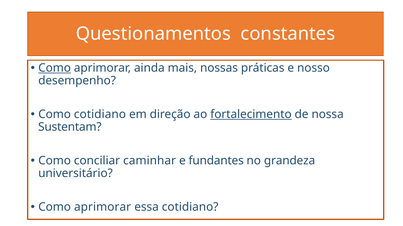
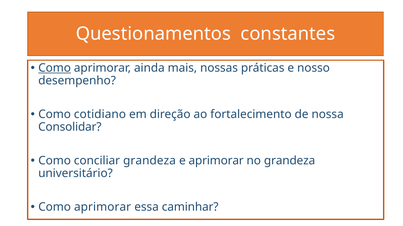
fortalecimento underline: present -> none
Sustentam: Sustentam -> Consolidar
conciliar caminhar: caminhar -> grandeza
e fundantes: fundantes -> aprimorar
essa cotidiano: cotidiano -> caminhar
